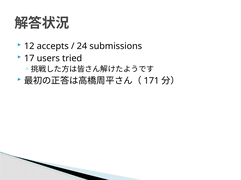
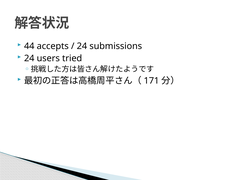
12: 12 -> 44
17 at (29, 58): 17 -> 24
